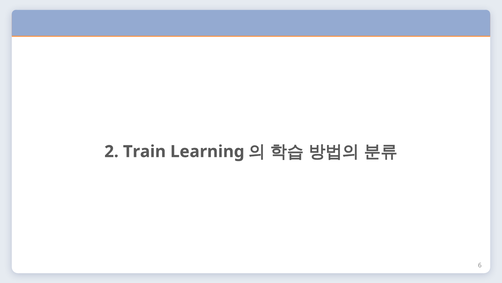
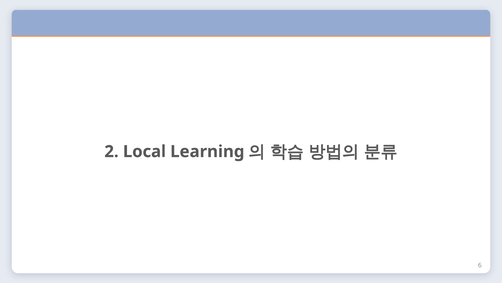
Train: Train -> Local
